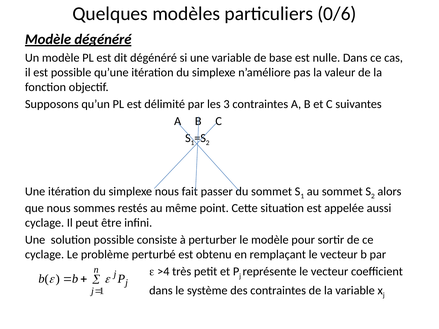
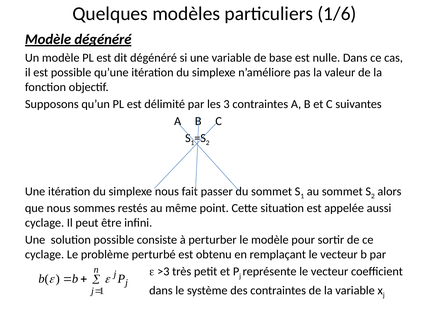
0/6: 0/6 -> 1/6
>4: >4 -> >3
